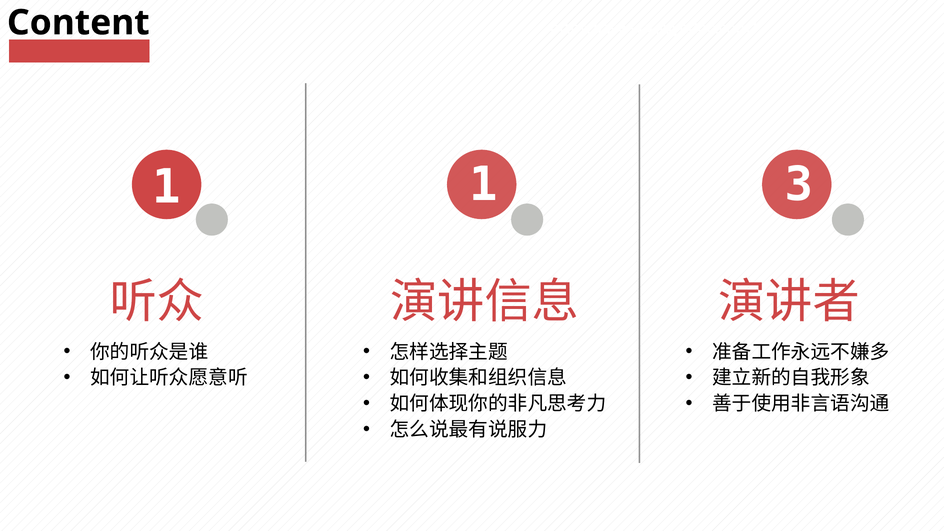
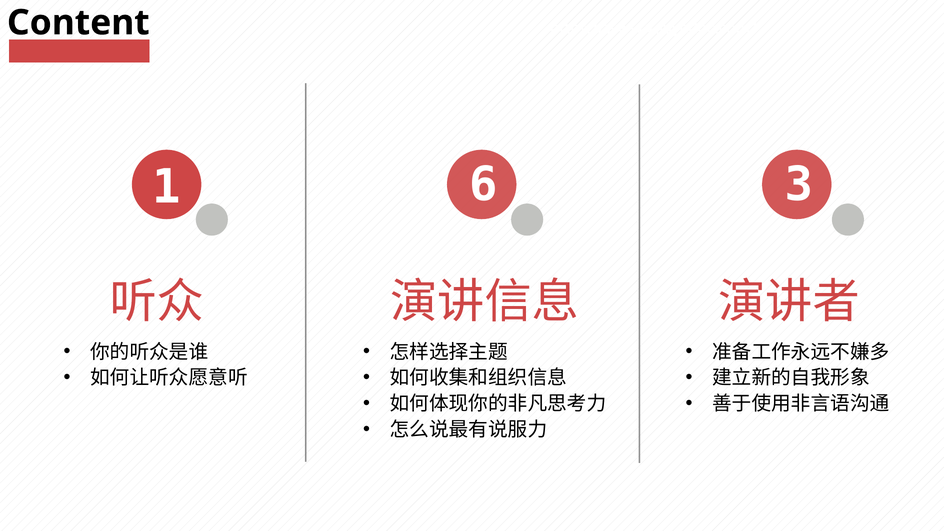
1 1: 1 -> 6
